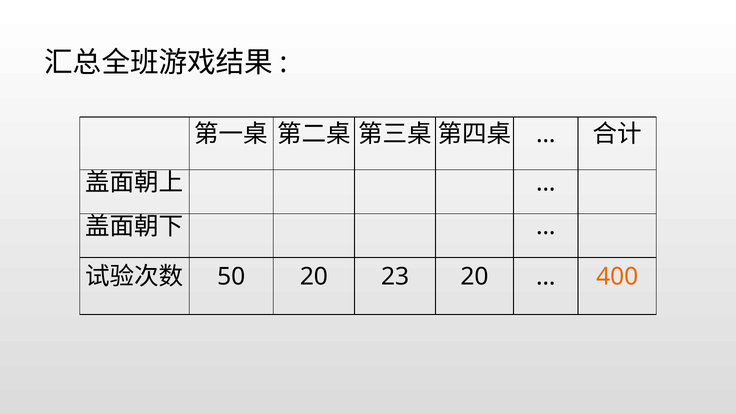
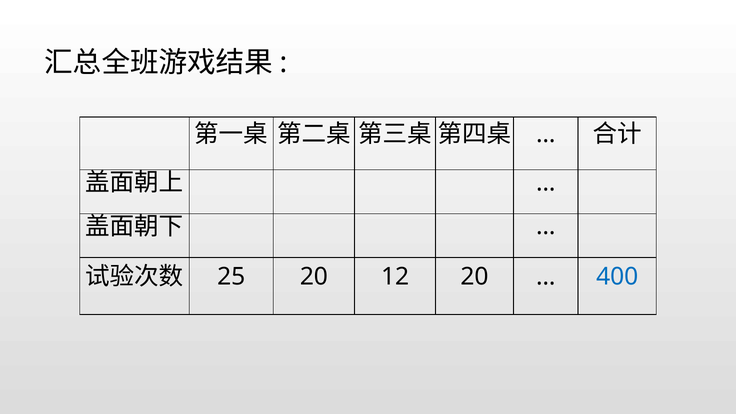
50: 50 -> 25
23: 23 -> 12
400 colour: orange -> blue
